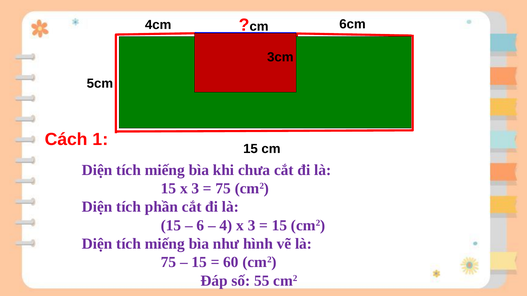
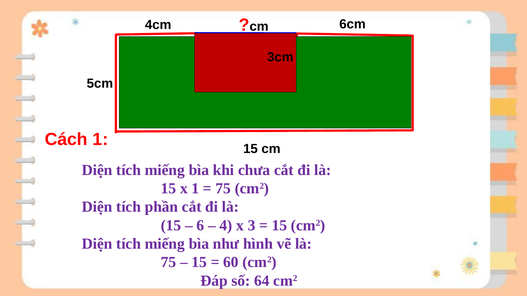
15 x 3: 3 -> 1
55: 55 -> 64
